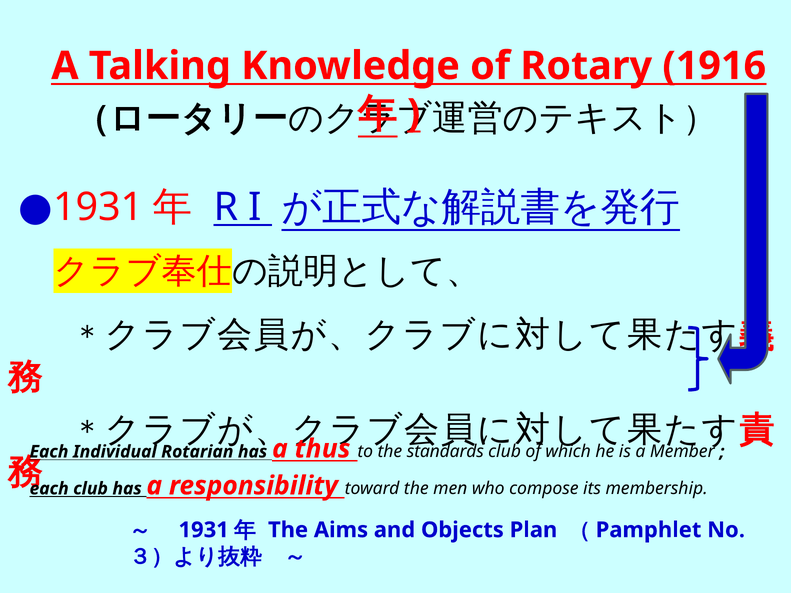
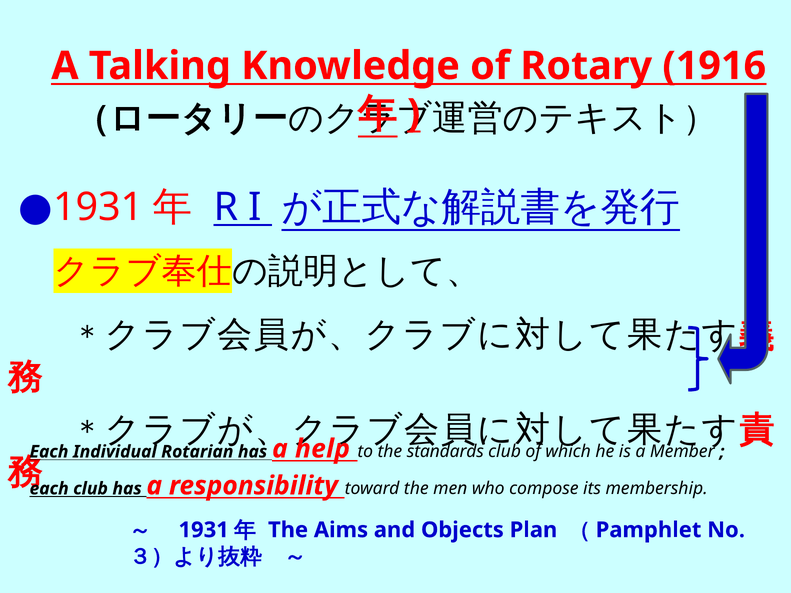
thus: thus -> help
